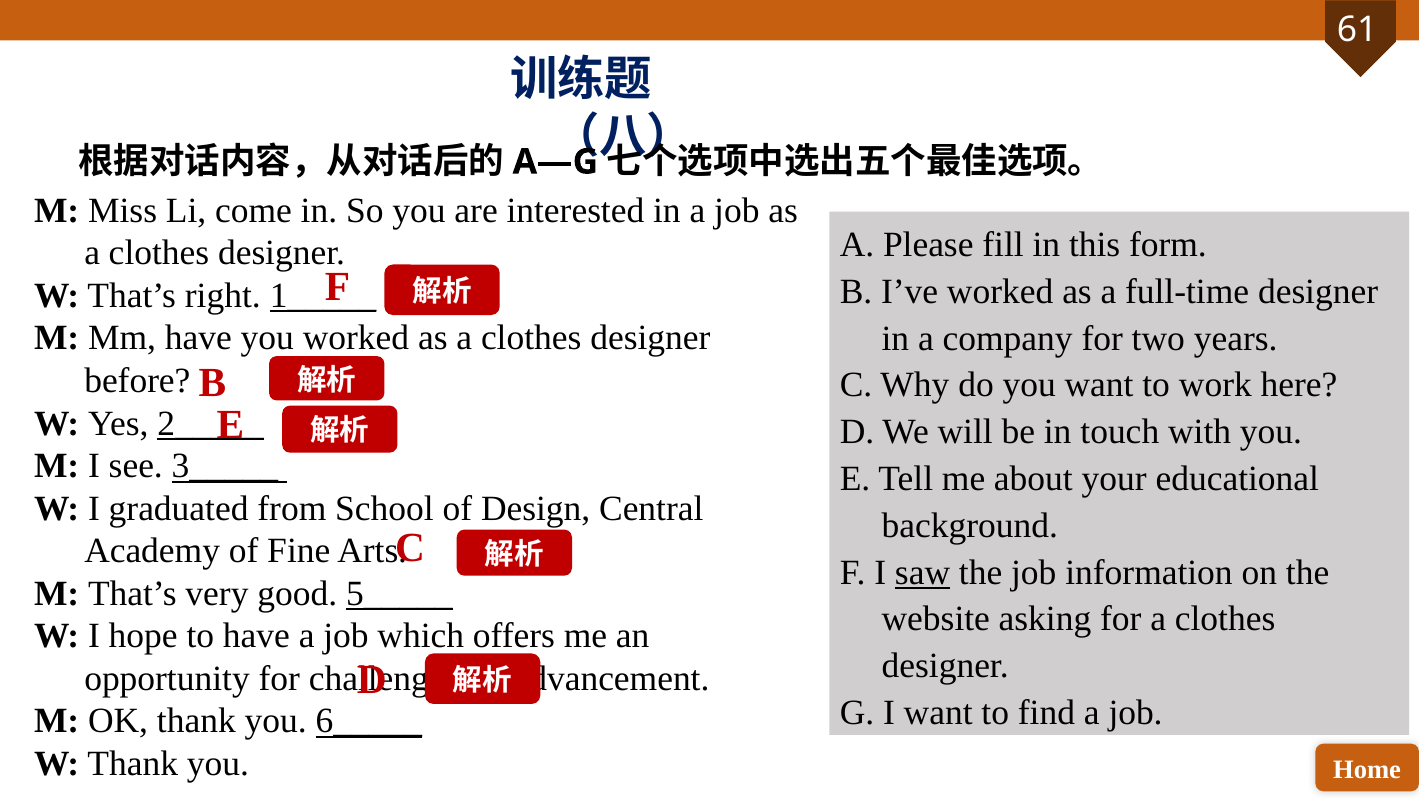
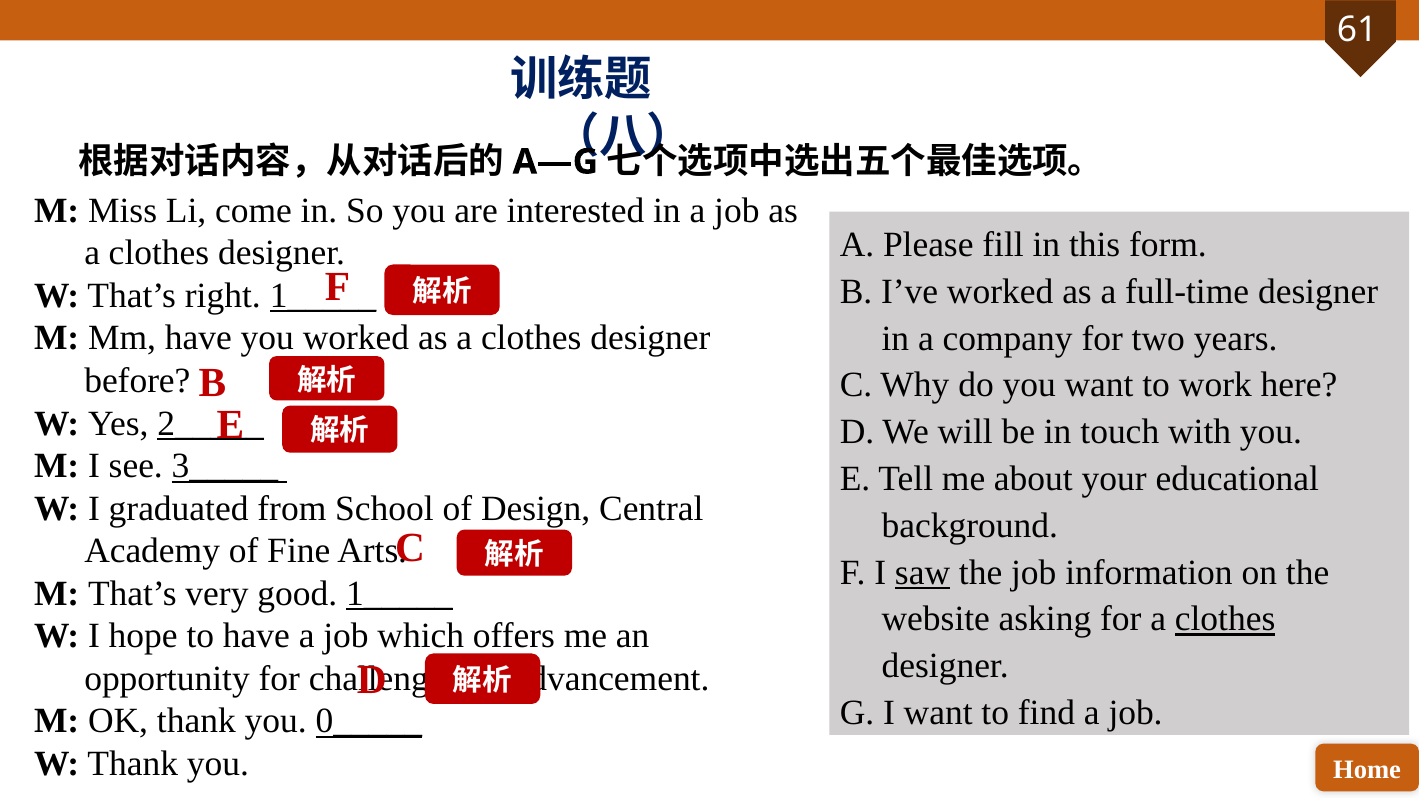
good 5_____: 5_____ -> 1_____
clothes at (1225, 619) underline: none -> present
6_____: 6_____ -> 0_____
